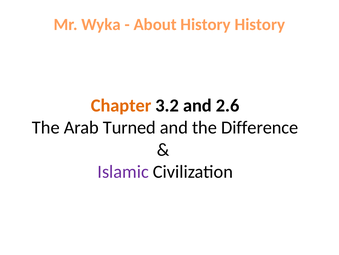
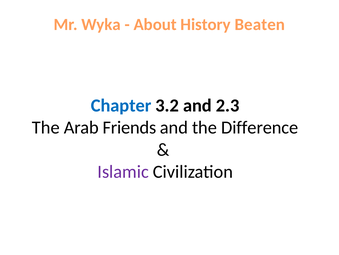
History History: History -> Beaten
Chapter colour: orange -> blue
2.6: 2.6 -> 2.3
Turned: Turned -> Friends
